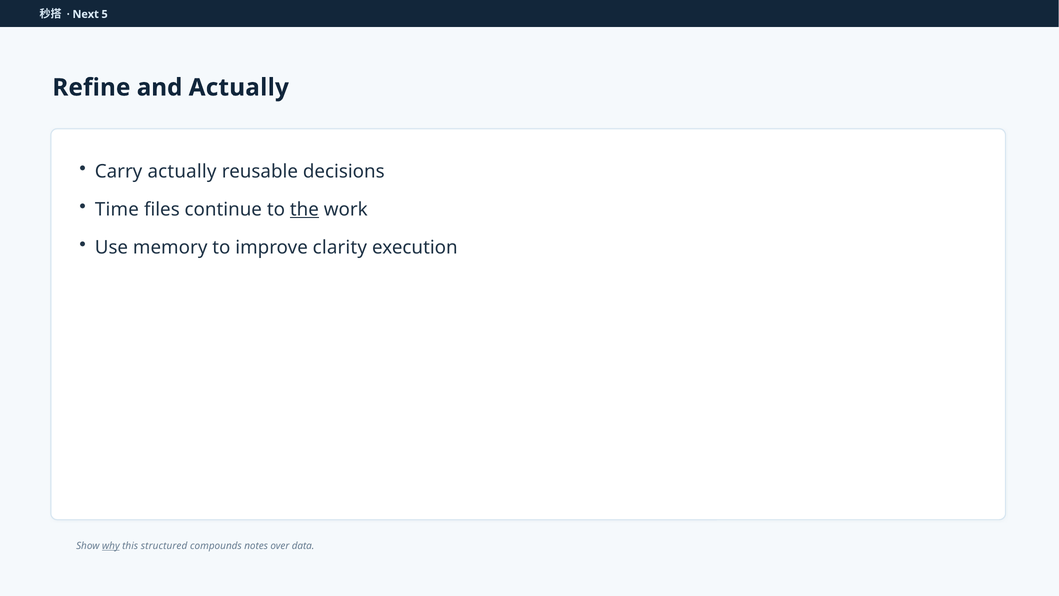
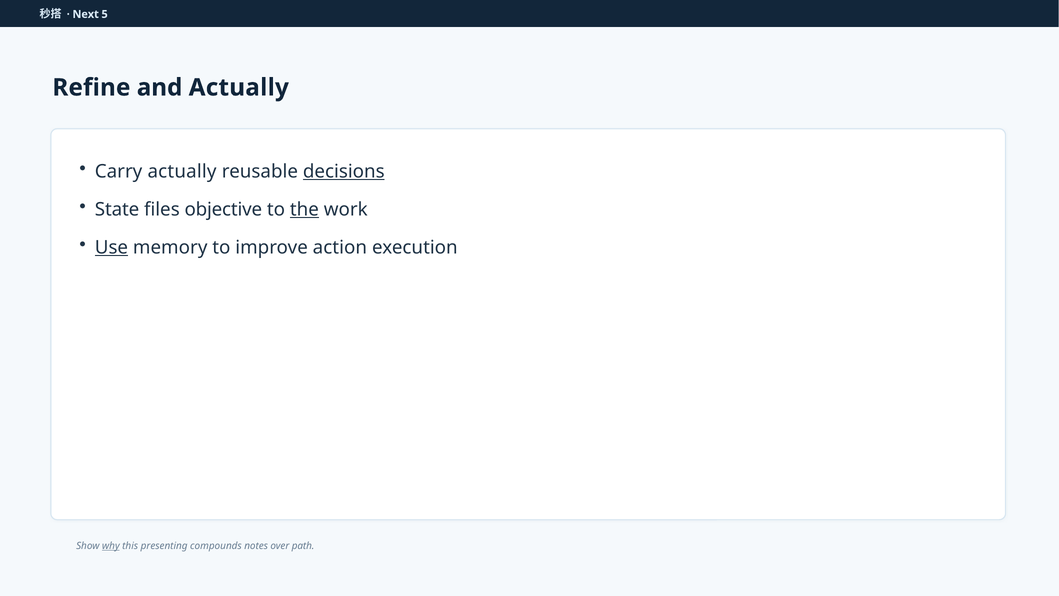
decisions underline: none -> present
Time: Time -> State
continue: continue -> objective
Use underline: none -> present
clarity: clarity -> action
structured: structured -> presenting
data: data -> path
